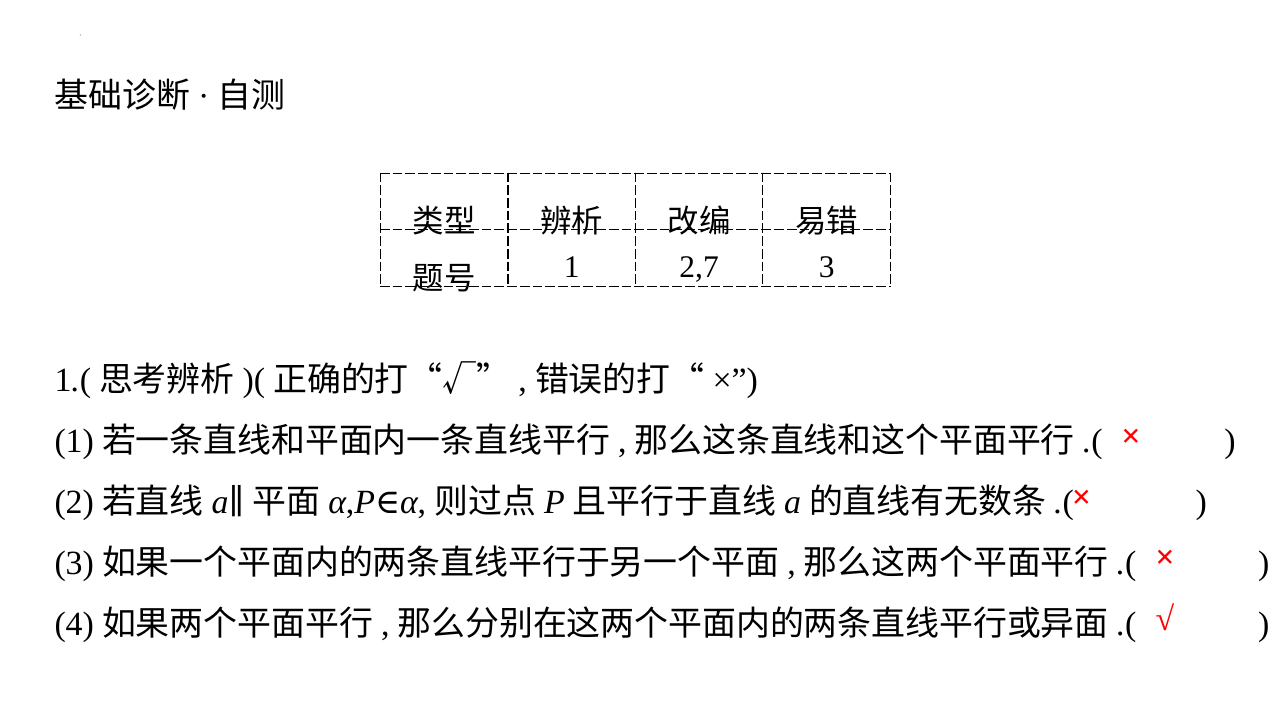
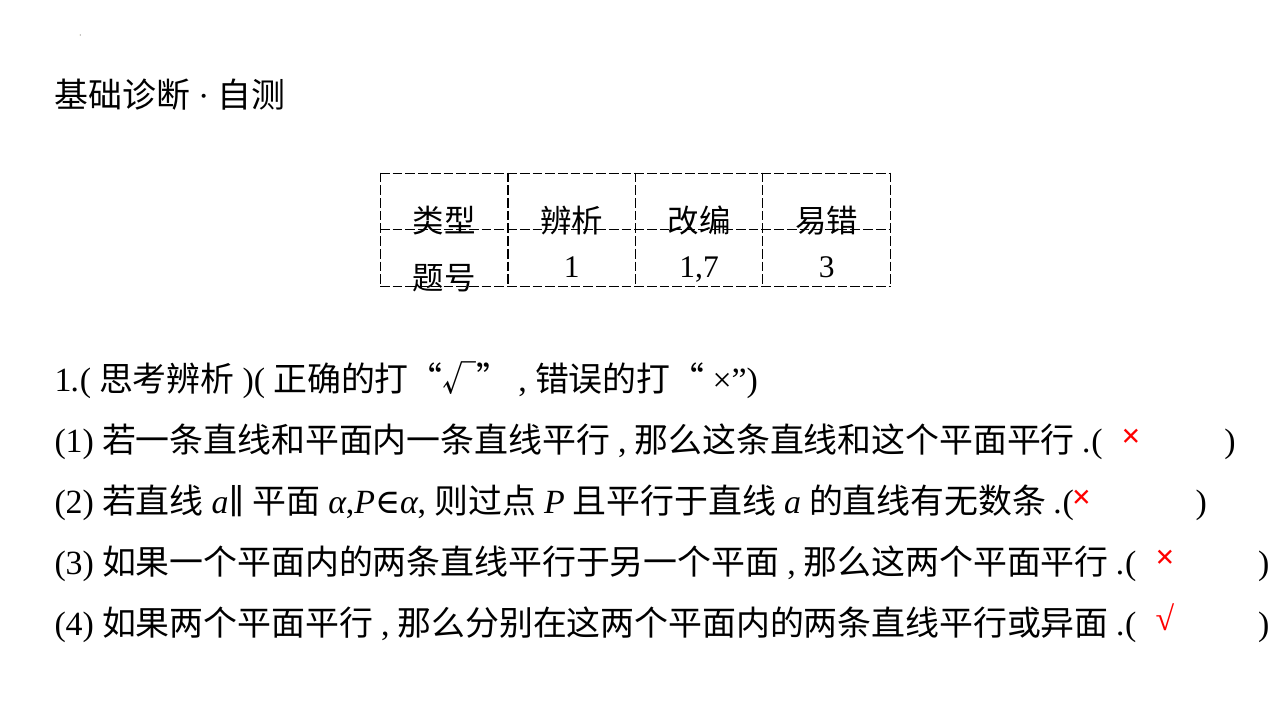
2,7: 2,7 -> 1,7
